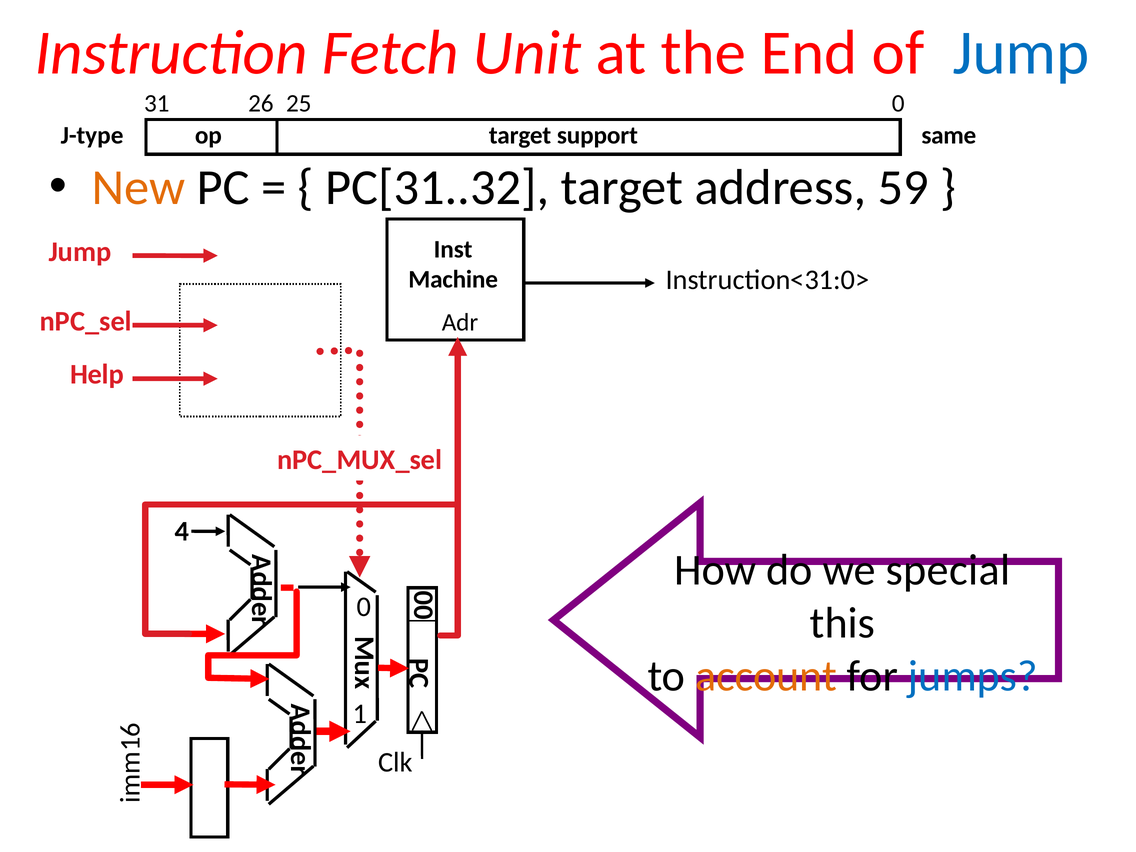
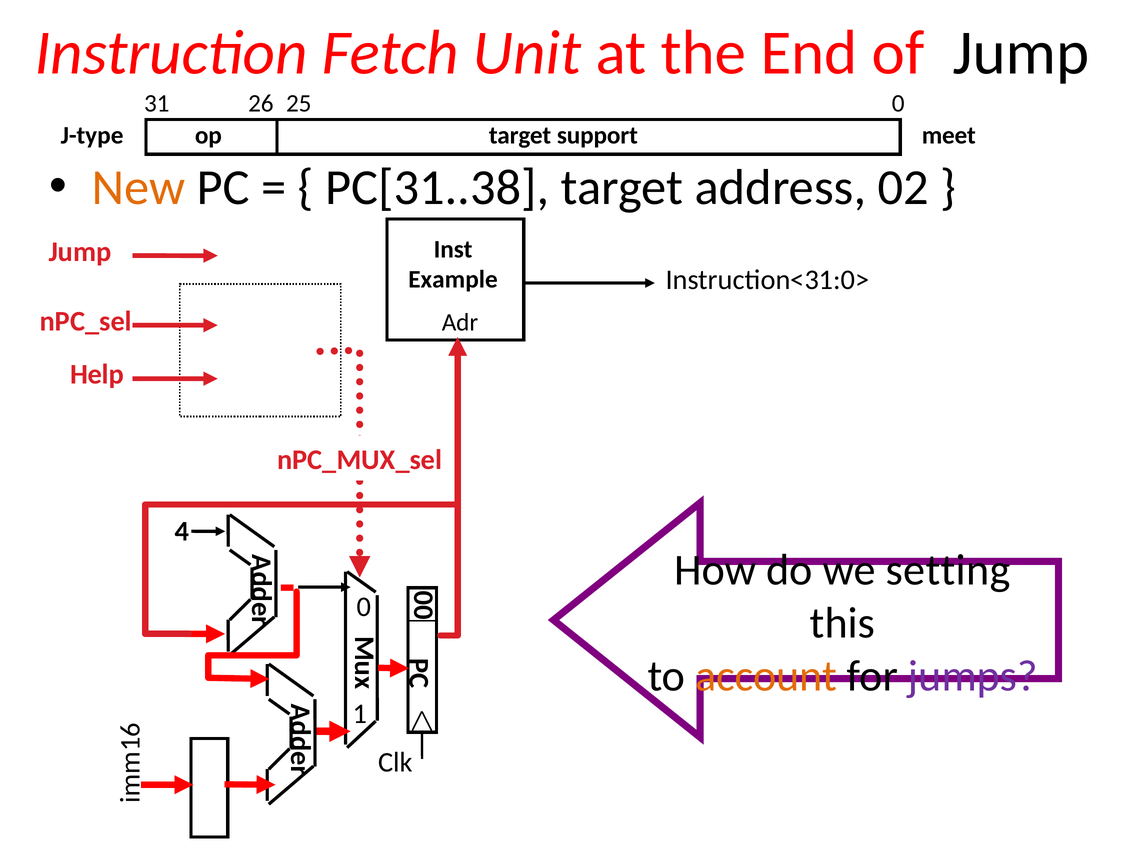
Jump at (1021, 53) colour: blue -> black
same: same -> meet
PC[31..32: PC[31..32 -> PC[31..38
59: 59 -> 02
Machine: Machine -> Example
special: special -> setting
jumps colour: blue -> purple
